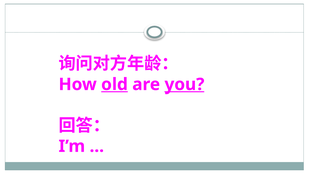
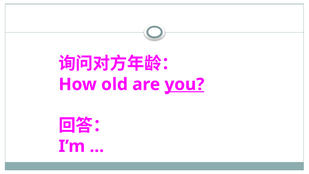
old underline: present -> none
